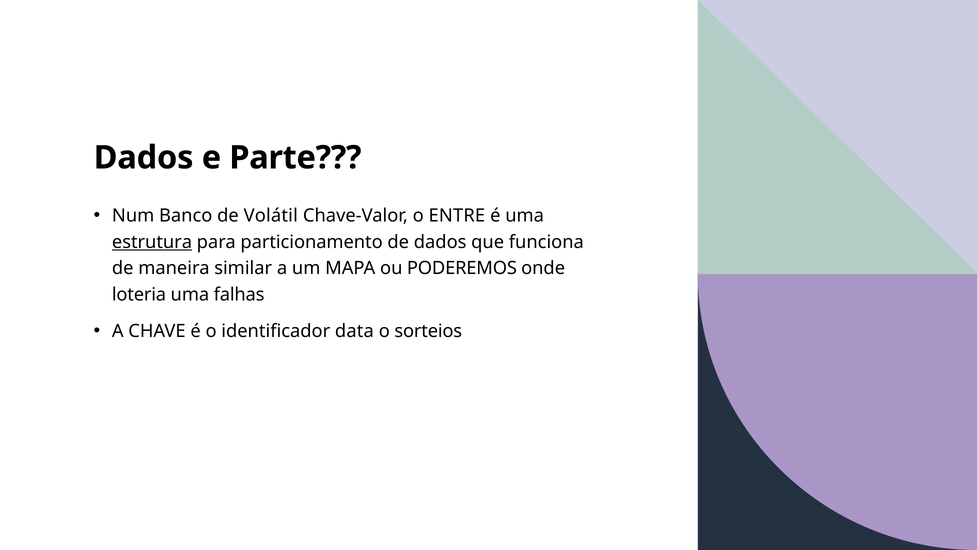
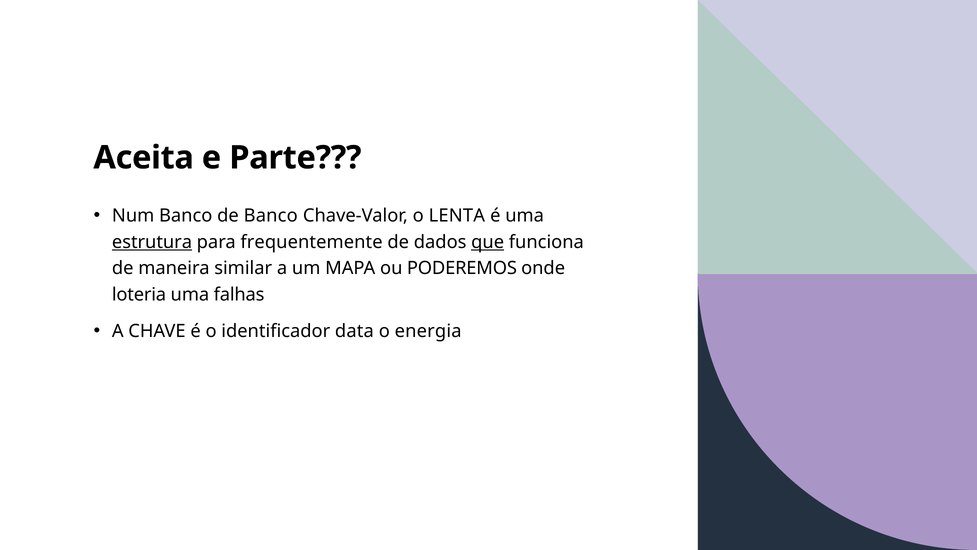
Dados at (144, 158): Dados -> Aceita
de Volátil: Volátil -> Banco
ENTRE: ENTRE -> LENTA
particionamento: particionamento -> frequentemente
que underline: none -> present
sorteios: sorteios -> energia
